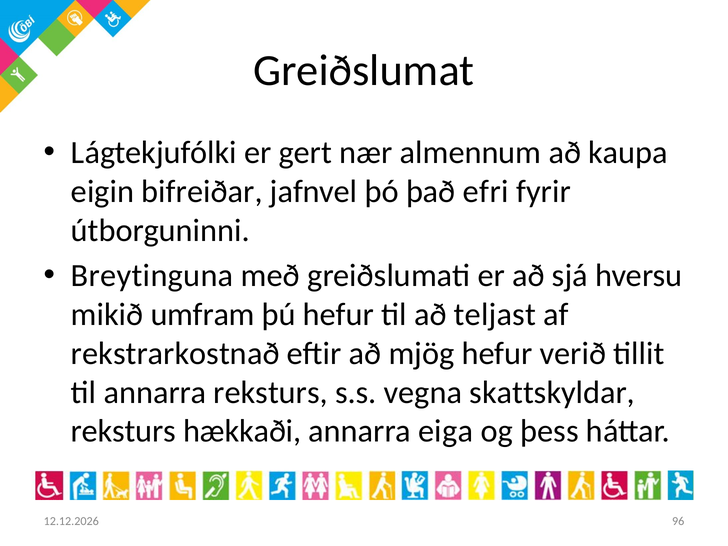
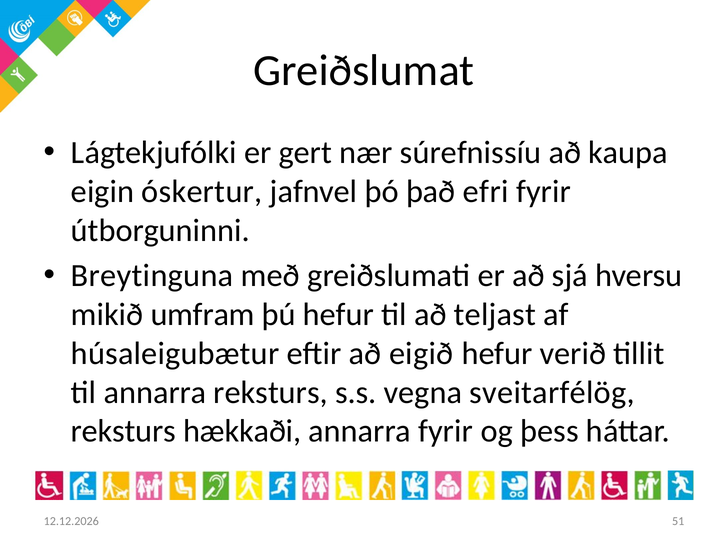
almennum: almennum -> súrefnissíu
bifreiðar: bifreiðar -> óskertur
rekstrarkostnað: rekstrarkostnað -> húsaleigubætur
mjög: mjög -> eigið
skattskyldar: skattskyldar -> sveitarfélög
annarra eiga: eiga -> fyrir
96: 96 -> 51
